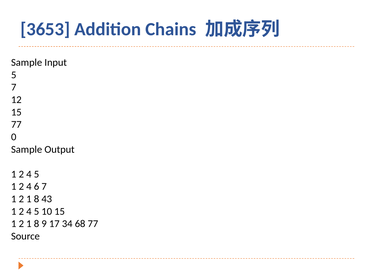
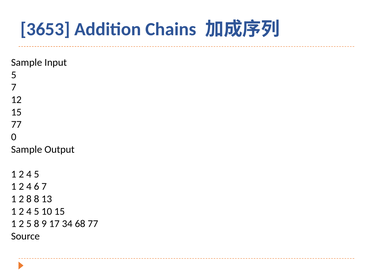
1 at (29, 199): 1 -> 8
43: 43 -> 13
1 at (29, 224): 1 -> 5
